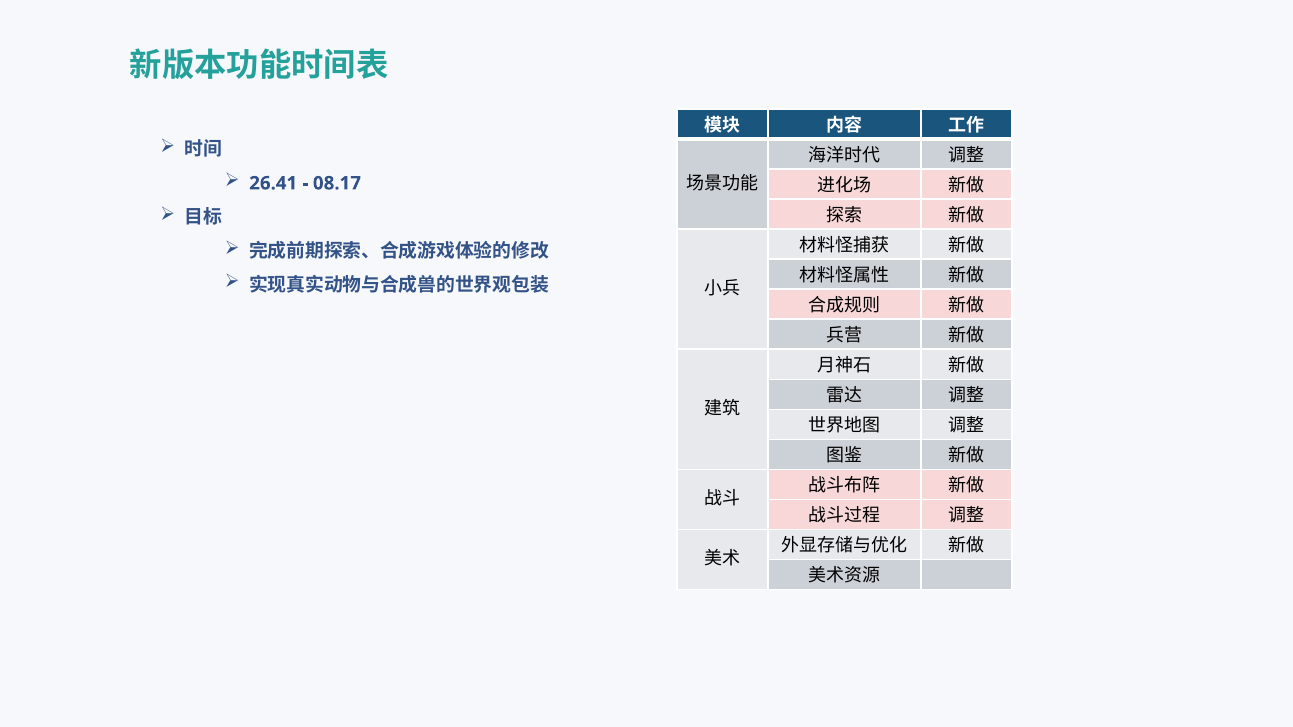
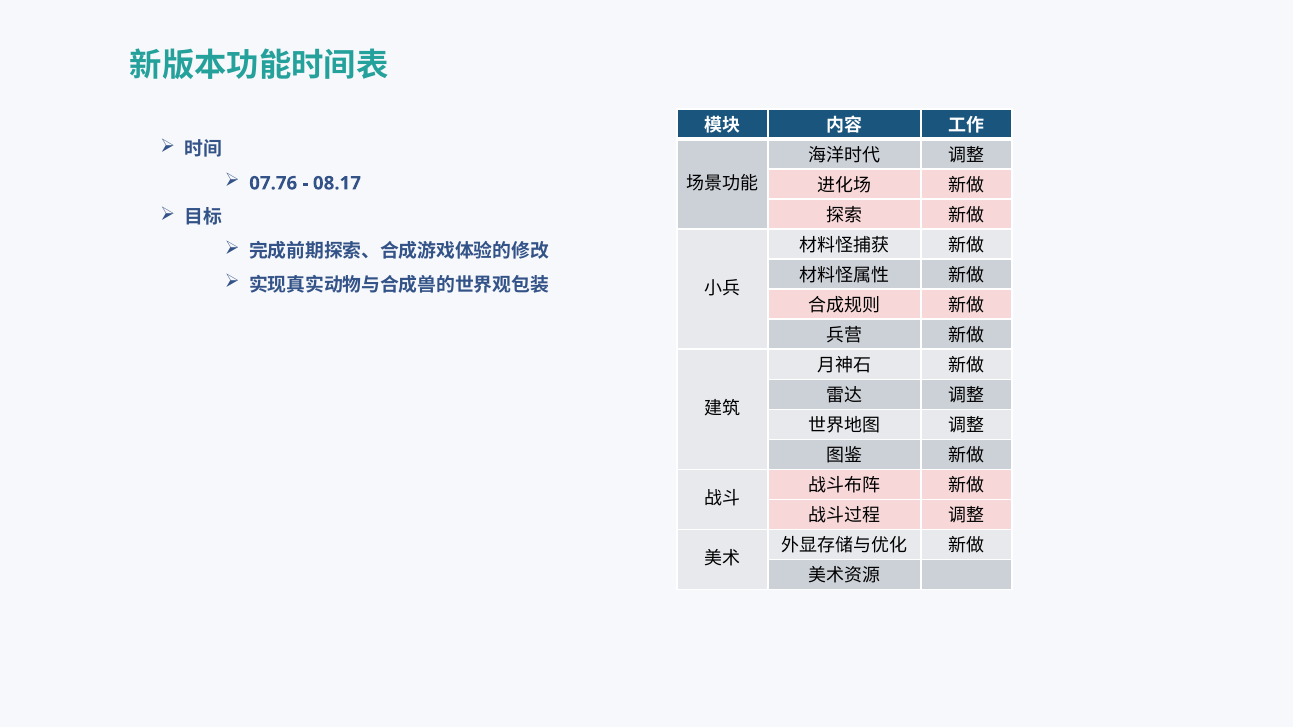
26.41: 26.41 -> 07.76
